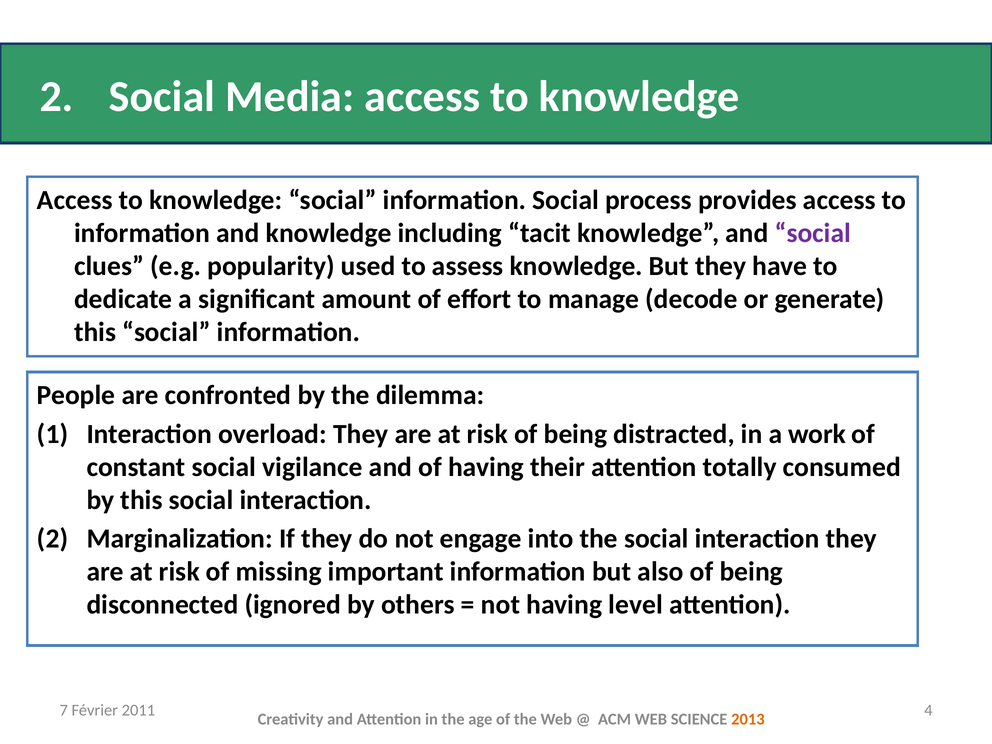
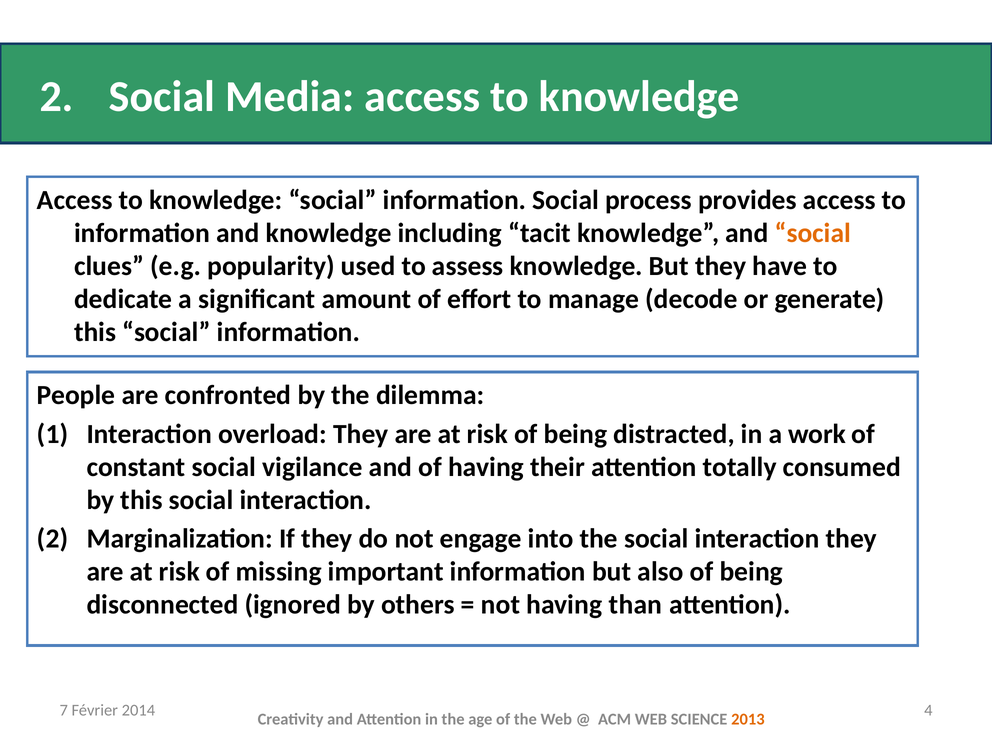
social at (813, 233) colour: purple -> orange
level: level -> than
2011: 2011 -> 2014
